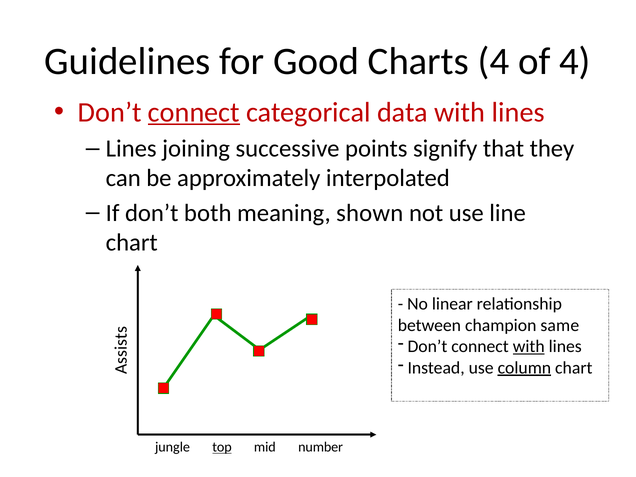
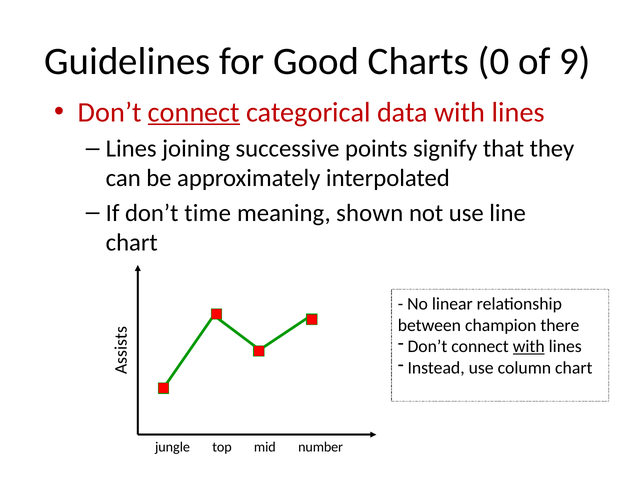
Charts 4: 4 -> 0
of 4: 4 -> 9
both: both -> time
same: same -> there
column underline: present -> none
top underline: present -> none
